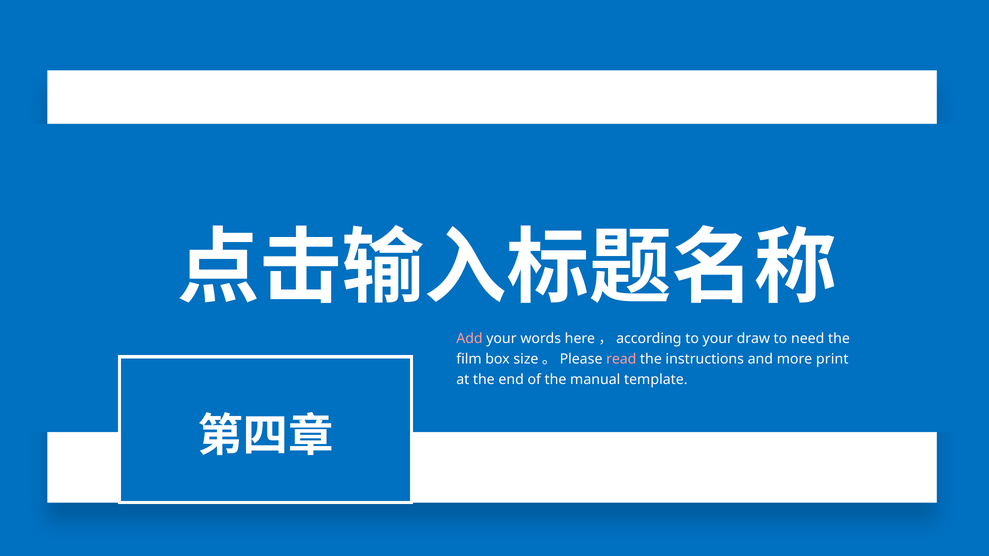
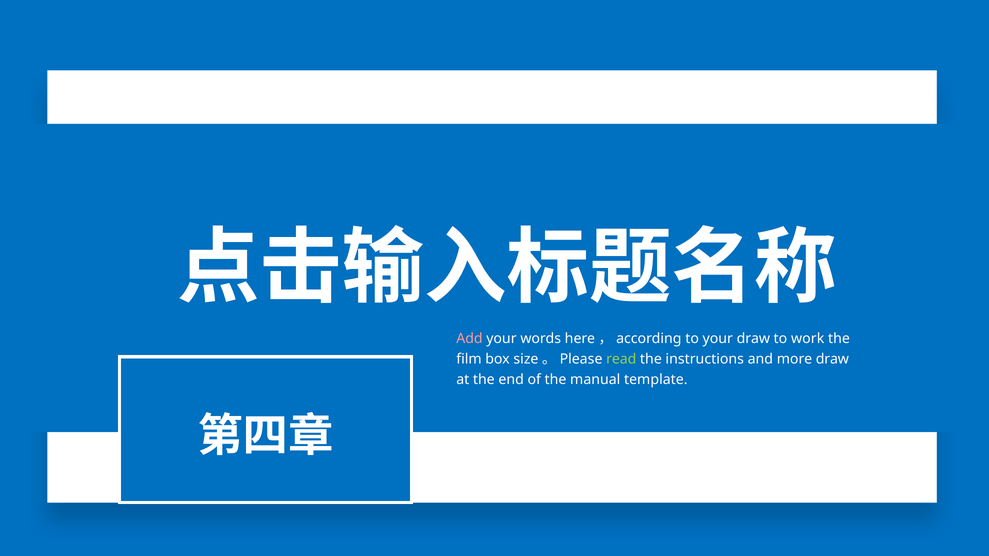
need: need -> work
read colour: pink -> light green
more print: print -> draw
